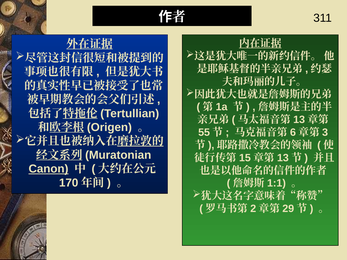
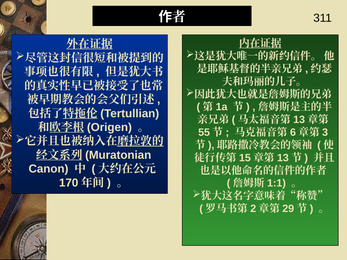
Canon underline: present -> none
